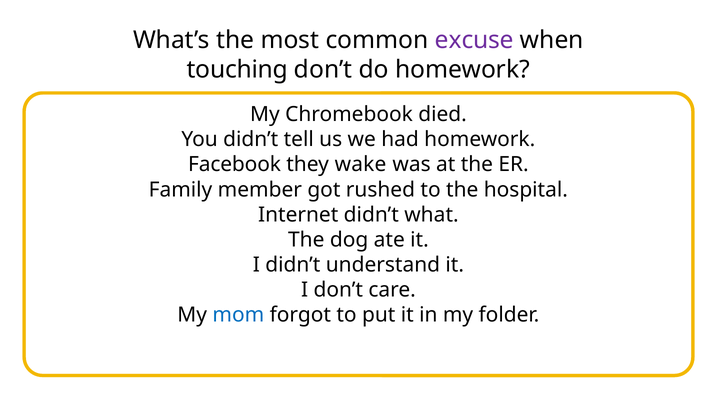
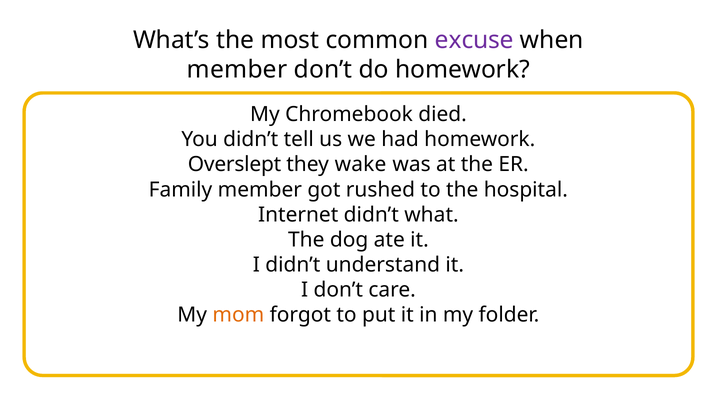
touching at (237, 69): touching -> member
Facebook: Facebook -> Overslept
mom colour: blue -> orange
